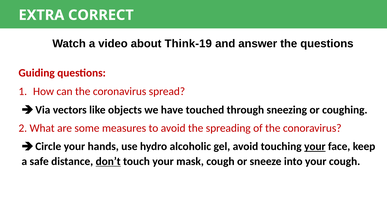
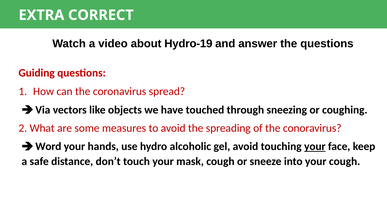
Think-19: Think-19 -> Hydro-19
Circle: Circle -> Word
don’t underline: present -> none
